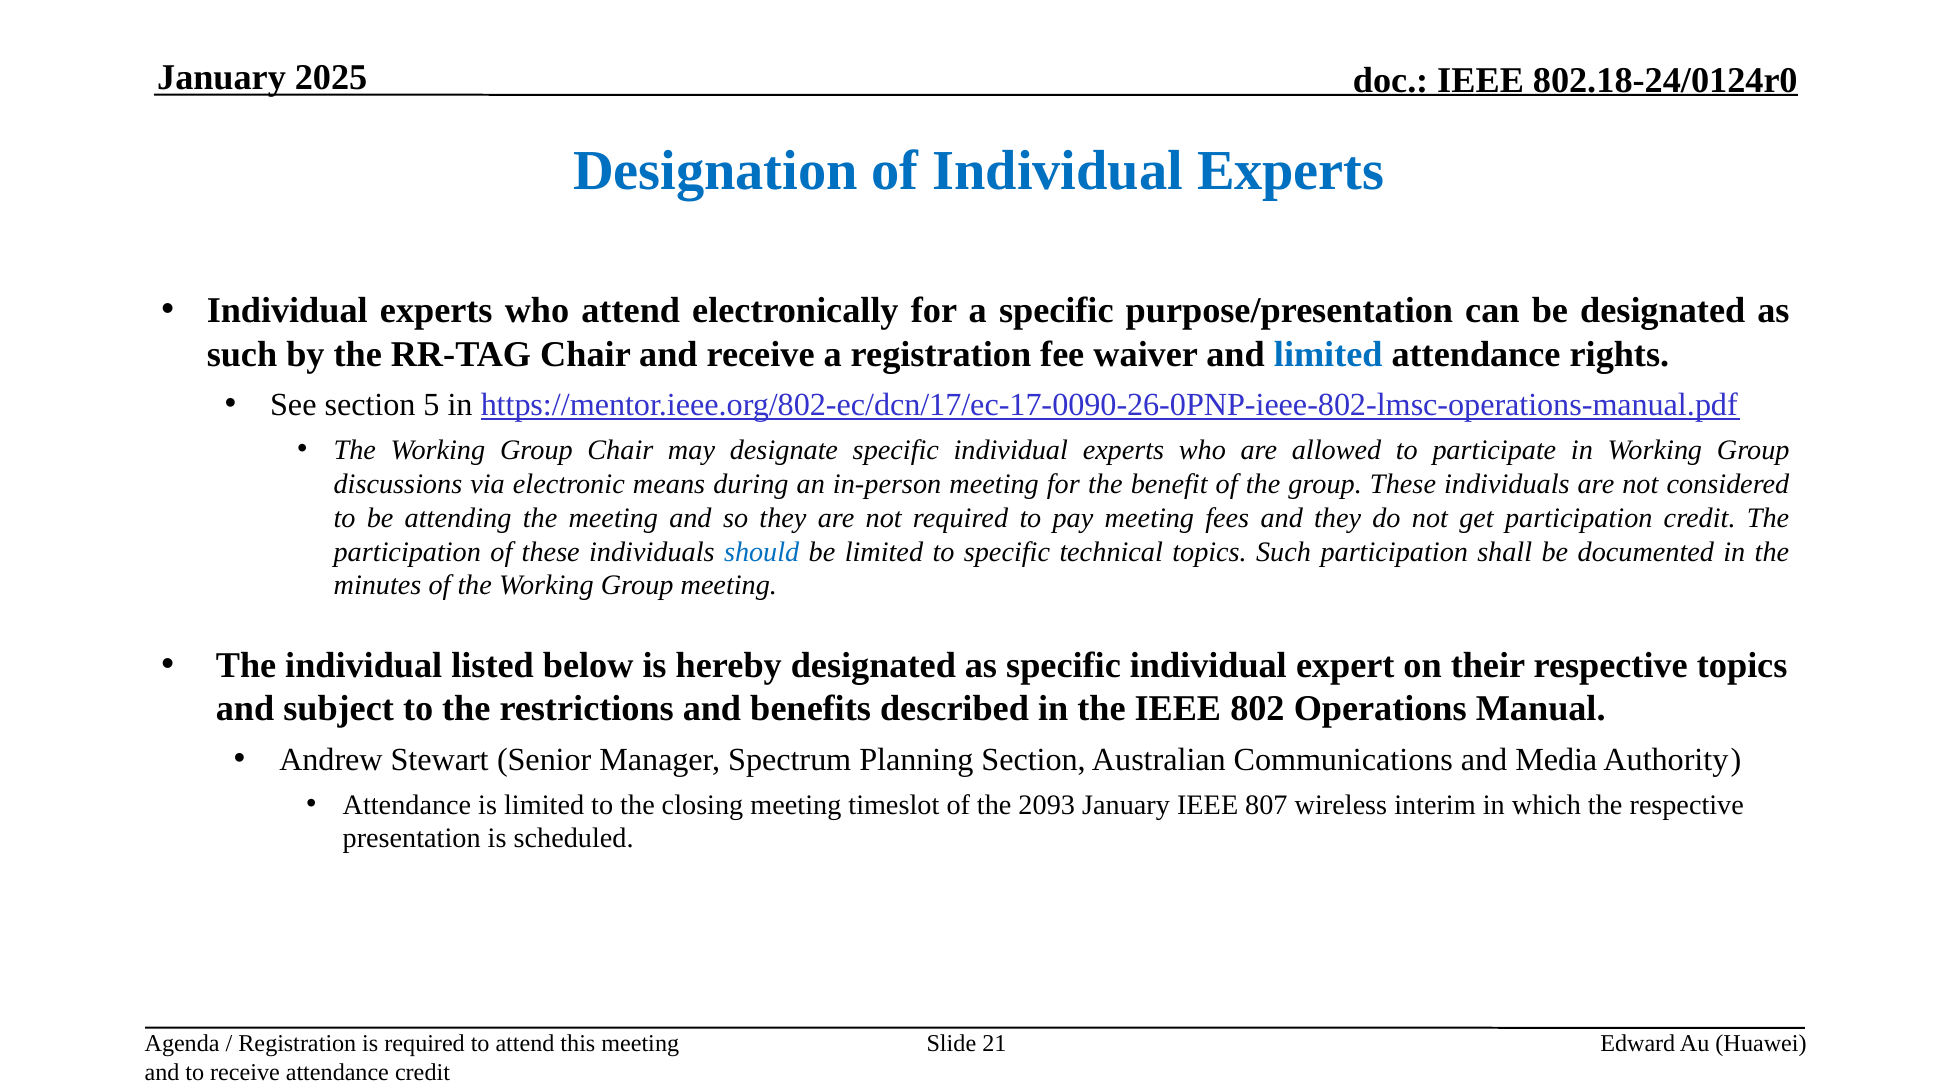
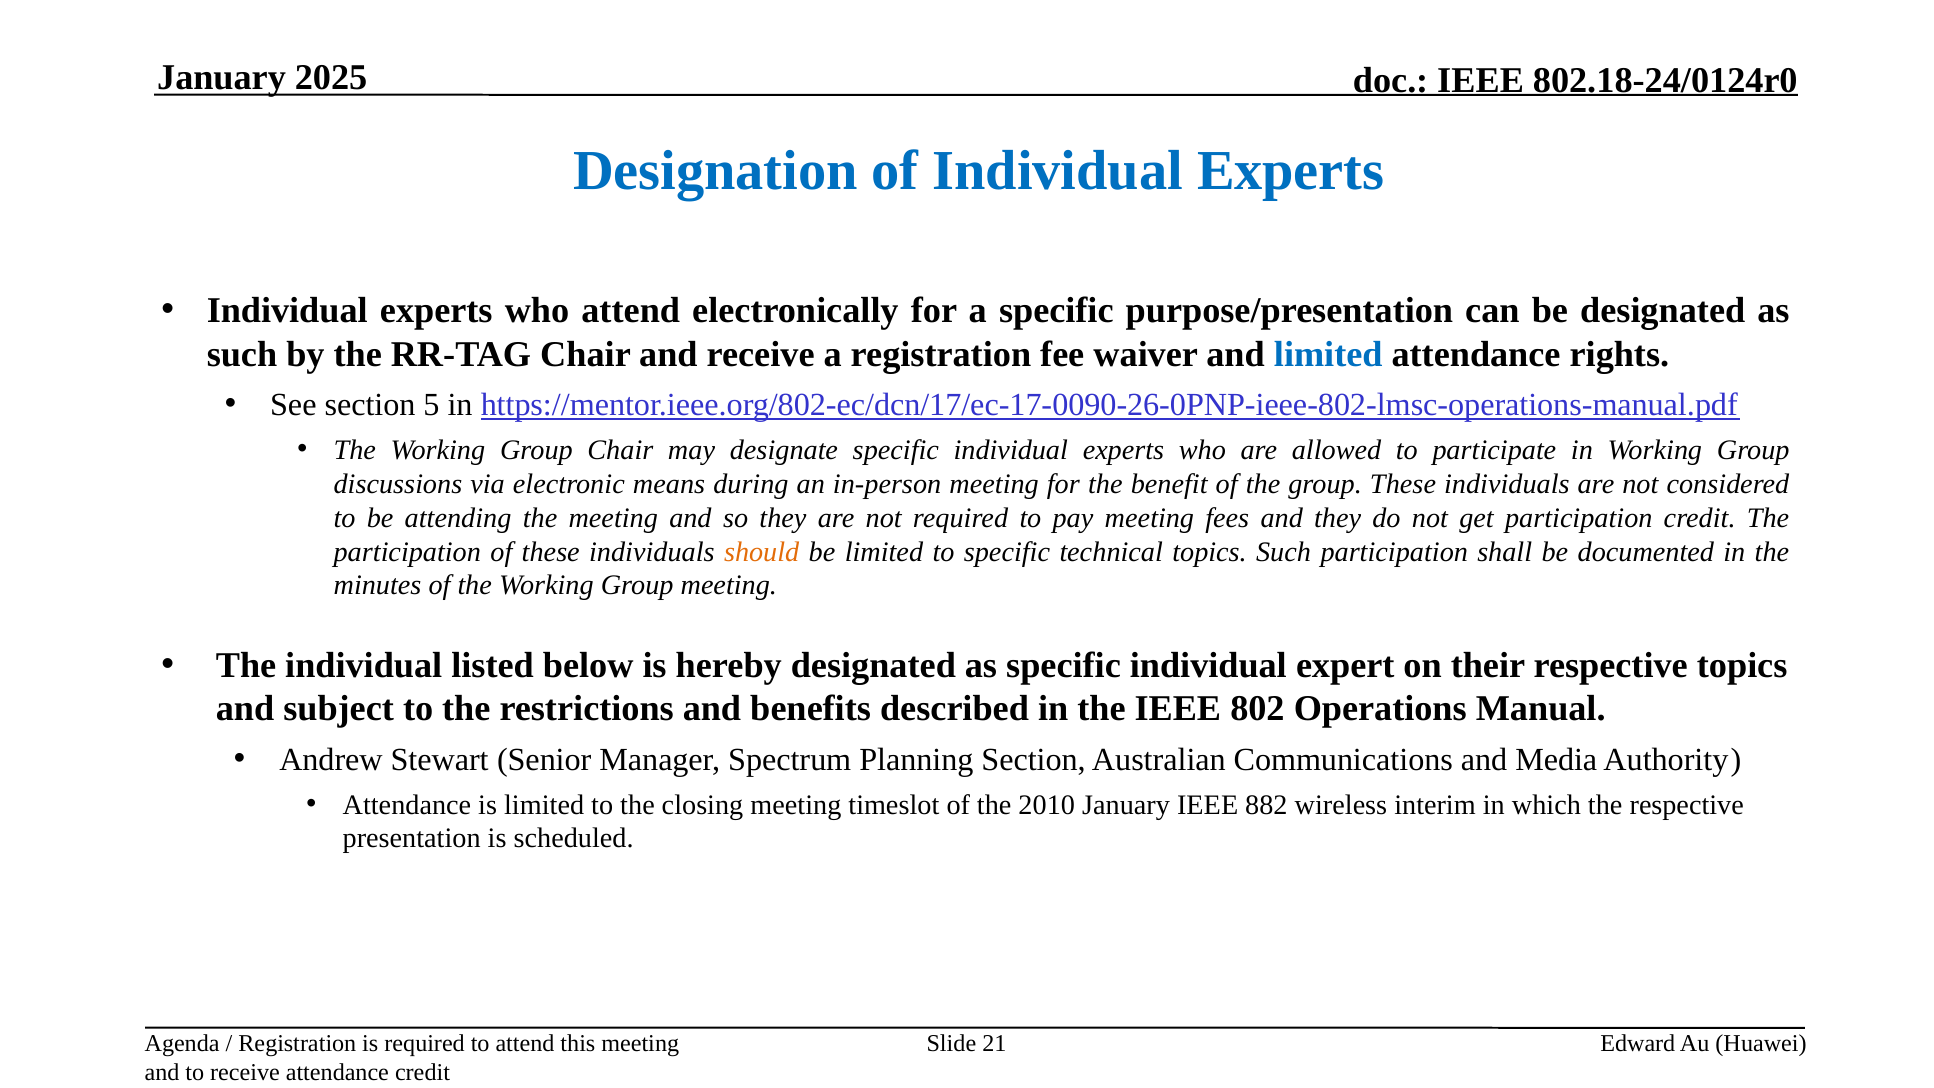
should colour: blue -> orange
2093: 2093 -> 2010
807: 807 -> 882
